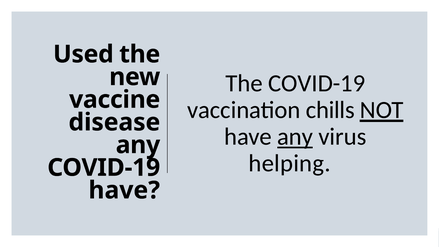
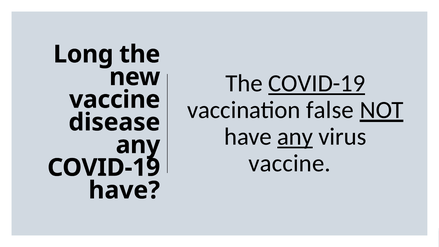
Used: Used -> Long
COVID-19 at (317, 83) underline: none -> present
chills: chills -> false
helping at (290, 163): helping -> vaccine
